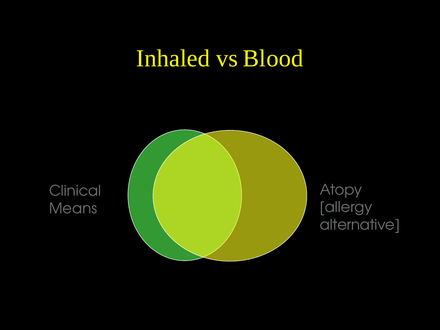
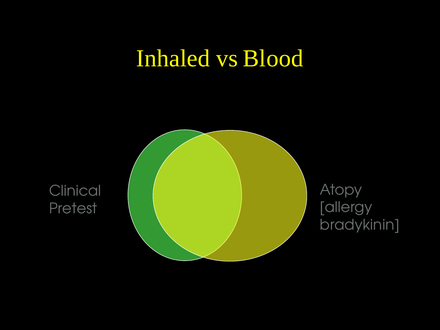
Means: Means -> Pretest
alternative: alternative -> bradykinin
